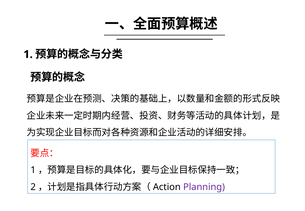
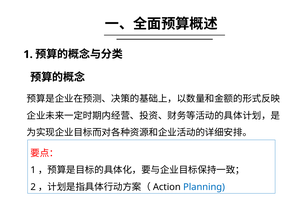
Planning colour: purple -> blue
